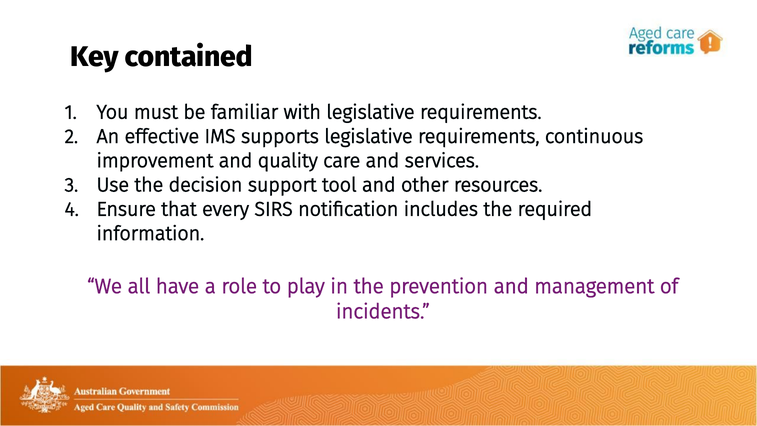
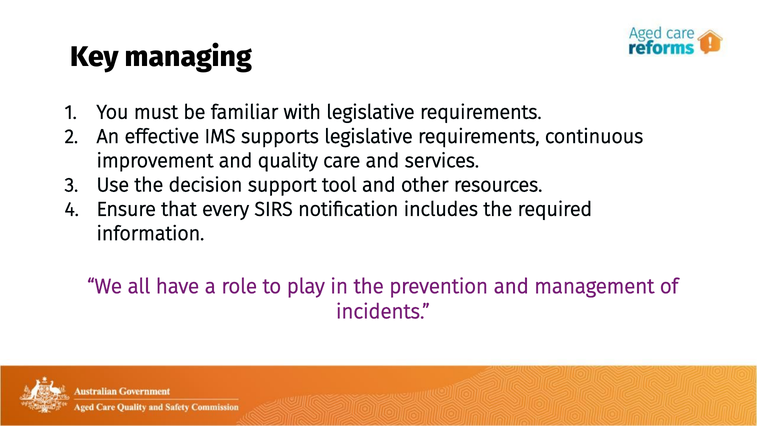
contained: contained -> managing
